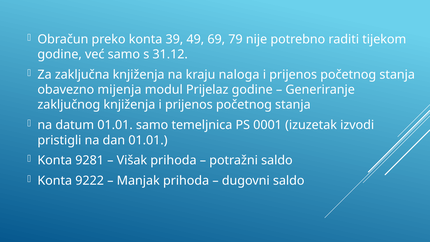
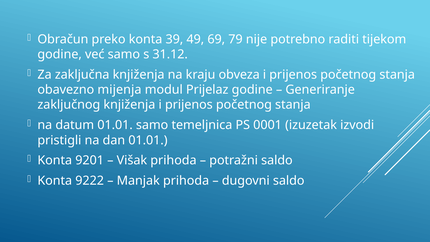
naloga: naloga -> obveza
9281: 9281 -> 9201
